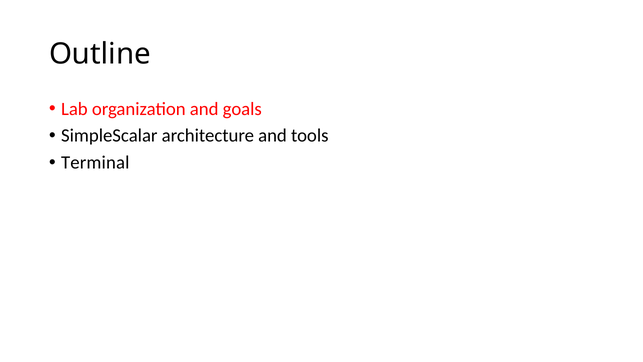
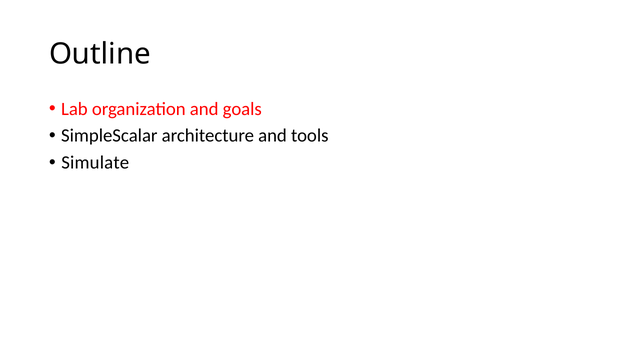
Terminal: Terminal -> Simulate
